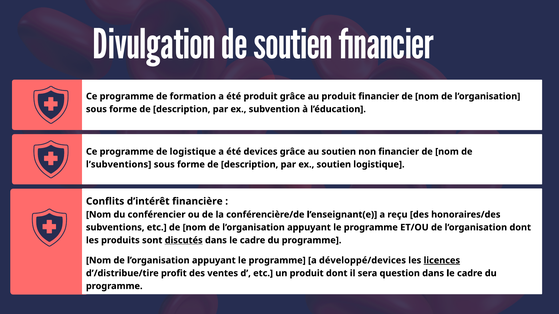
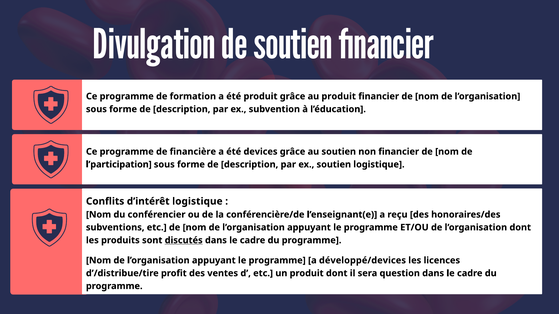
de logistique: logistique -> financière
l’subventions: l’subventions -> l’participation
d’intérêt financière: financière -> logistique
licences underline: present -> none
